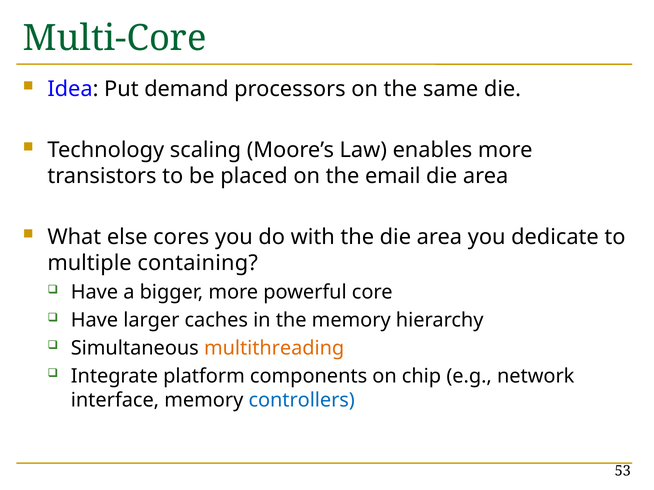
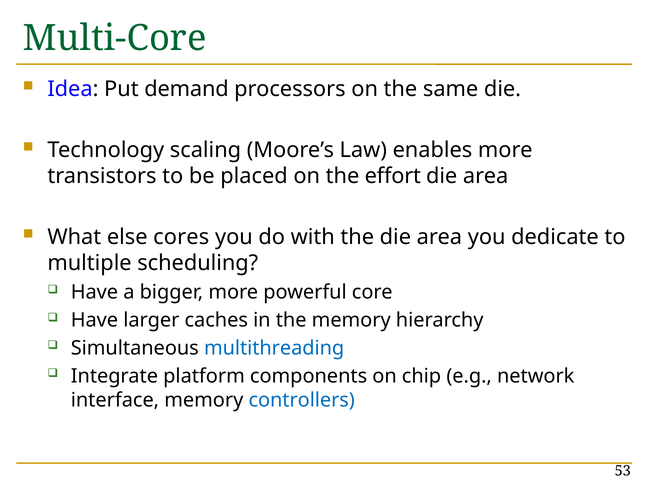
email: email -> effort
containing: containing -> scheduling
multithreading colour: orange -> blue
